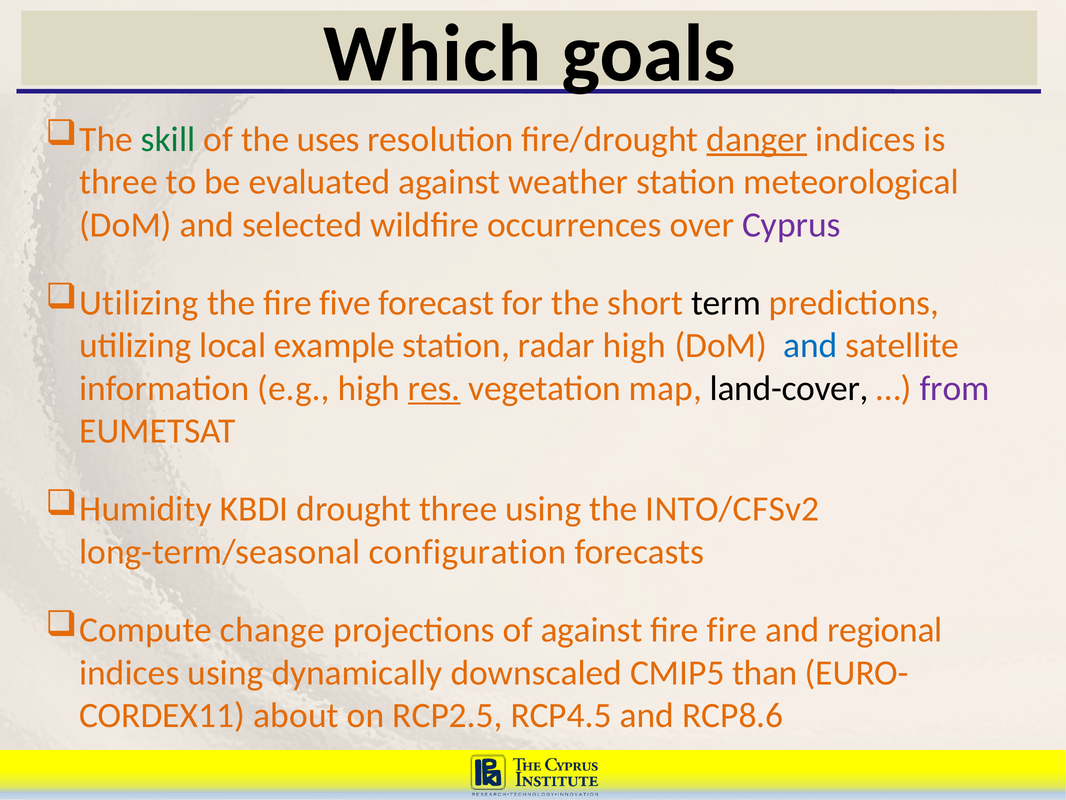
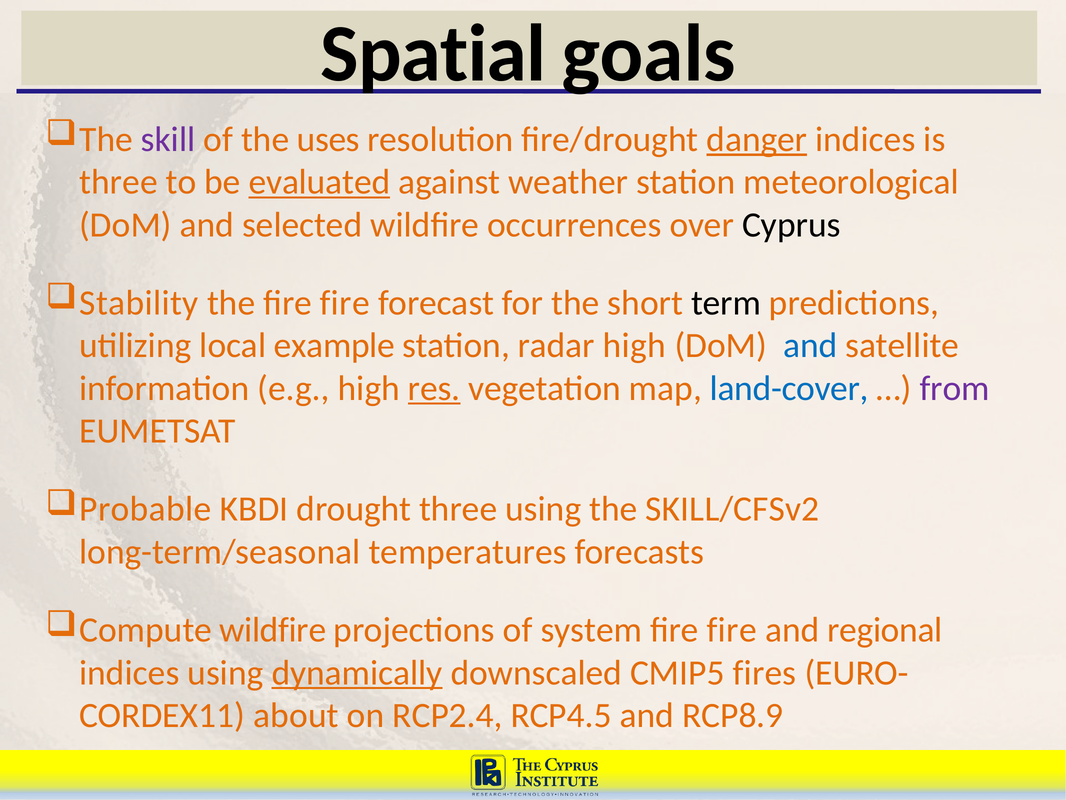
Which: Which -> Spatial
skill colour: green -> purple
evaluated underline: none -> present
Cyprus colour: purple -> black
Utilizing at (139, 303): Utilizing -> Stability
the fire five: five -> fire
land-cover colour: black -> blue
Humidity: Humidity -> Probable
INTO/CFSv2: INTO/CFSv2 -> SKILL/CFSv2
configuration: configuration -> temperatures
Compute change: change -> wildfire
of against: against -> system
dynamically underline: none -> present
than: than -> fires
RCP2.5: RCP2.5 -> RCP2.4
RCP8.6: RCP8.6 -> RCP8.9
